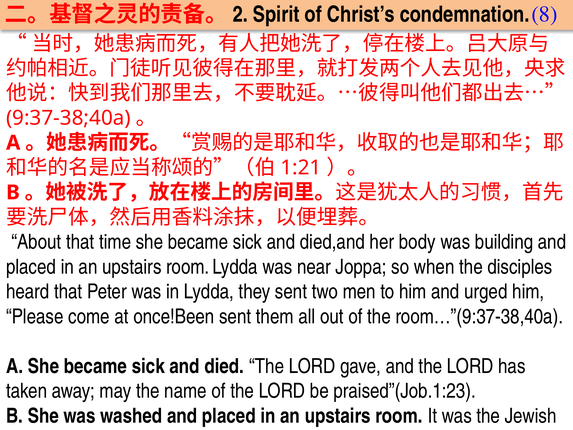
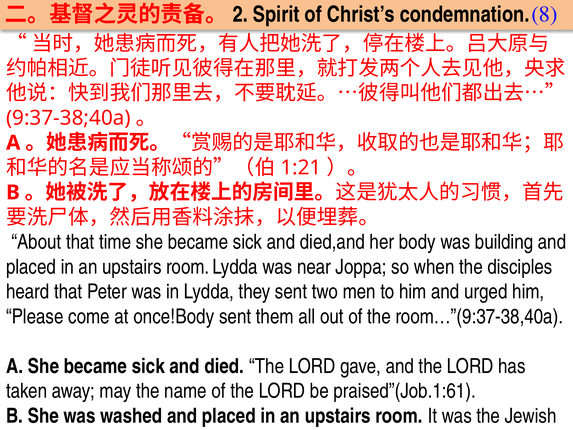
once!Been: once!Been -> once!Body
praised”(Job.1:23: praised”(Job.1:23 -> praised”(Job.1:61
